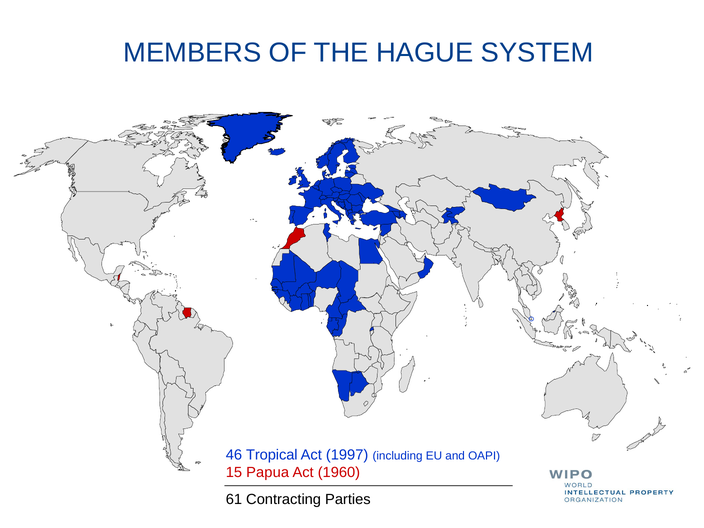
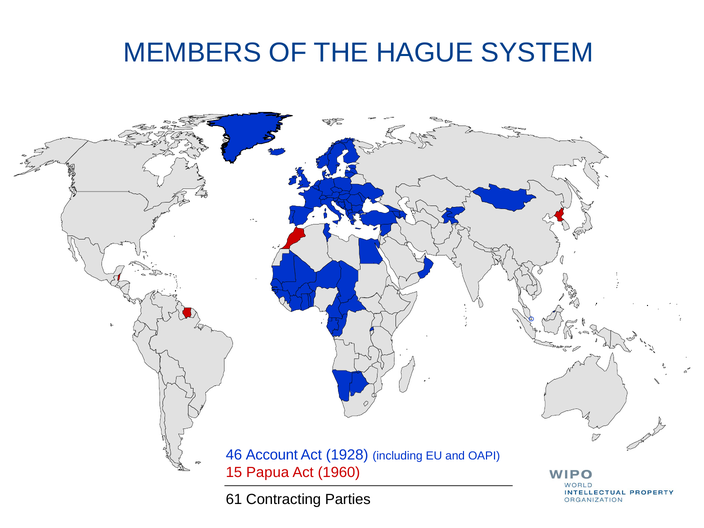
Tropical: Tropical -> Account
1997: 1997 -> 1928
